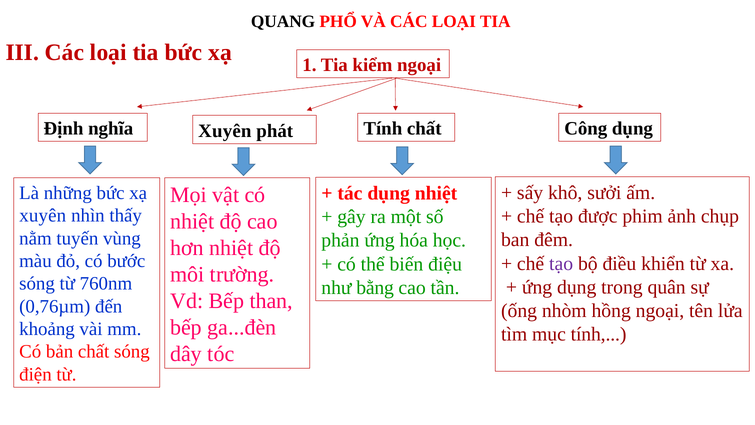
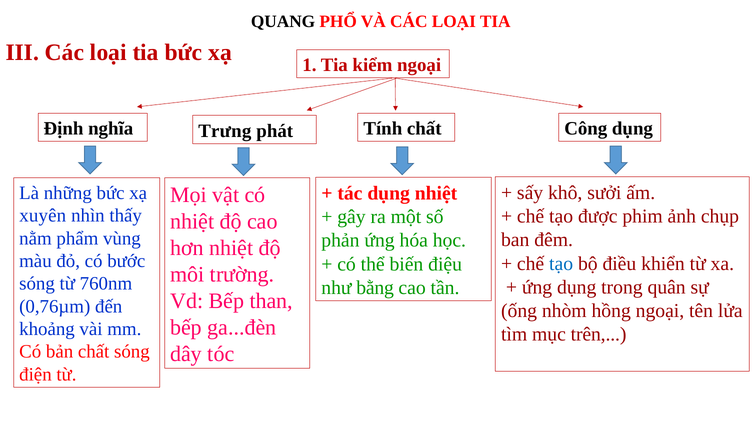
nghĩa Xuyên: Xuyên -> Trưng
tuyến: tuyến -> phẩm
tạo at (561, 263) colour: purple -> blue
mục tính: tính -> trên
